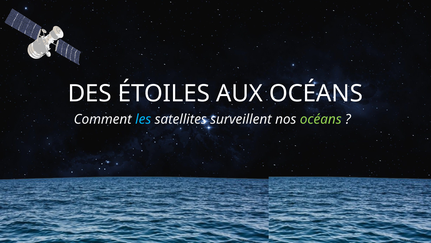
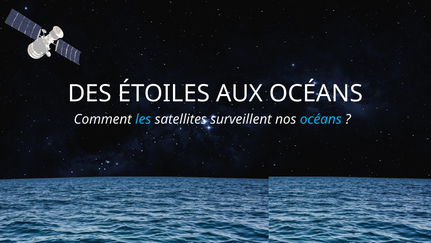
océans at (321, 119) colour: light green -> light blue
